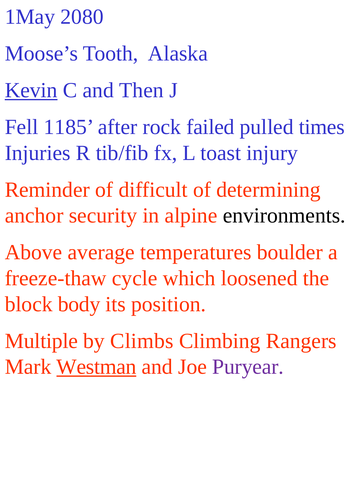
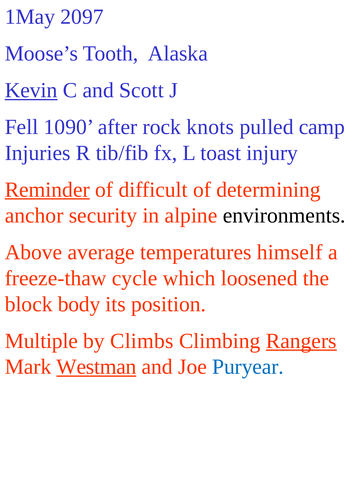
2080: 2080 -> 2097
Then: Then -> Scott
1185: 1185 -> 1090
failed: failed -> knots
times: times -> camp
Reminder underline: none -> present
boulder: boulder -> himself
Rangers underline: none -> present
Puryear colour: purple -> blue
